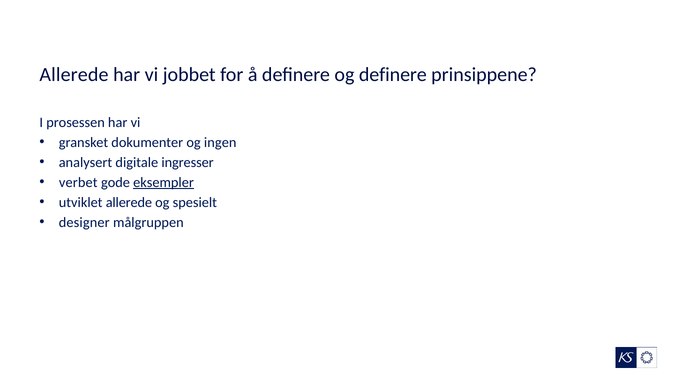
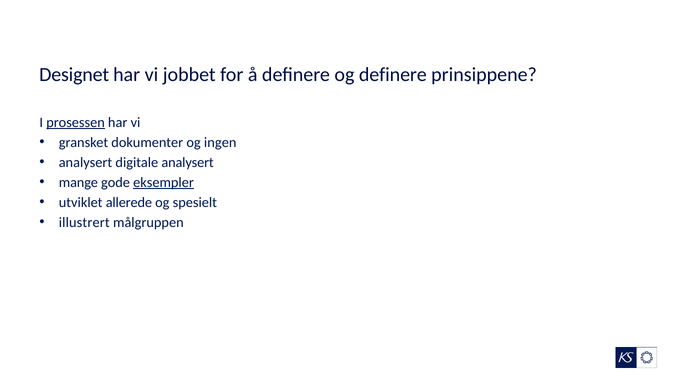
Allerede at (74, 75): Allerede -> Designet
prosessen underline: none -> present
digitale ingresser: ingresser -> analysert
verbet: verbet -> mange
designer: designer -> illustrert
